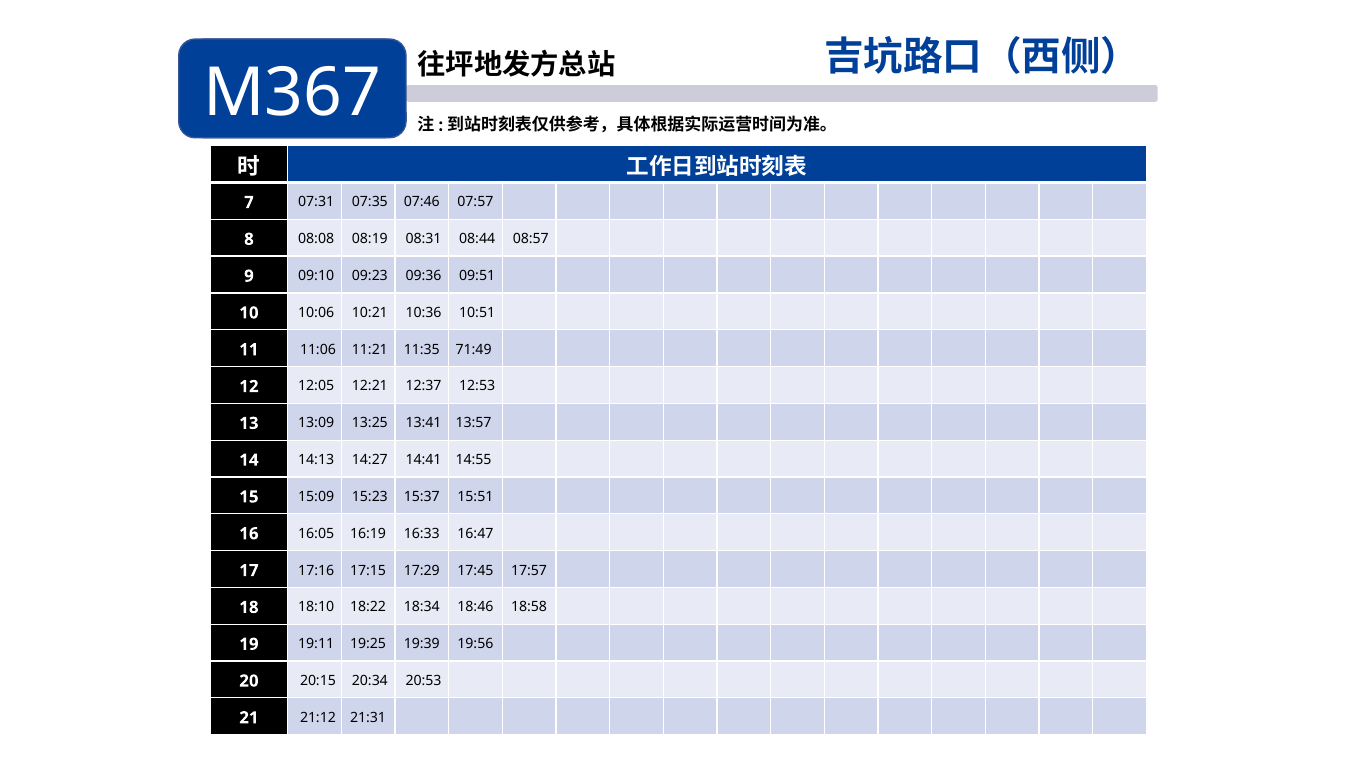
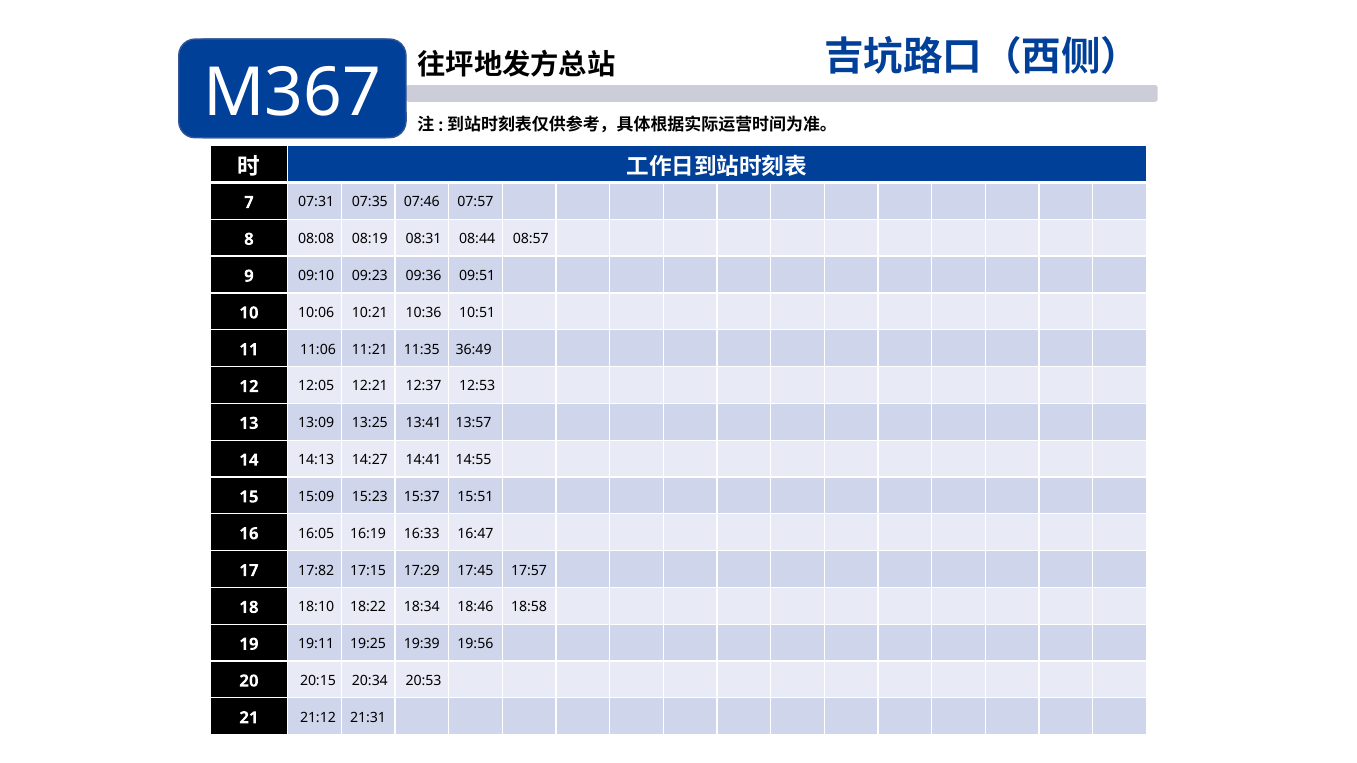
71:49: 71:49 -> 36:49
17:16: 17:16 -> 17:82
